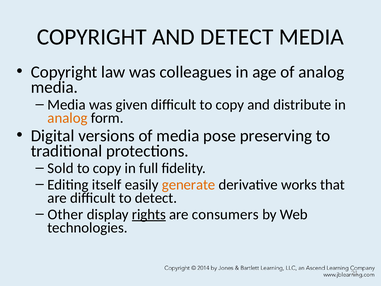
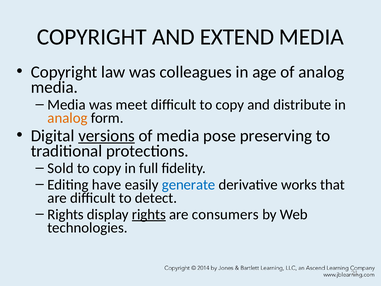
AND DETECT: DETECT -> EXTEND
given: given -> meet
versions underline: none -> present
itself: itself -> have
generate colour: orange -> blue
Other at (65, 214): Other -> Rights
